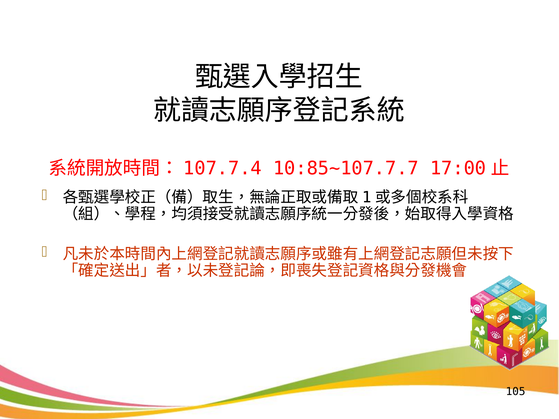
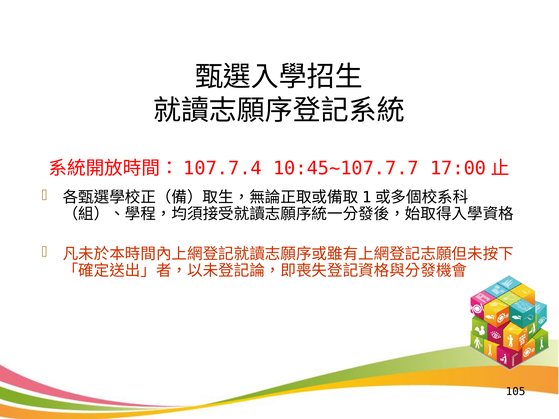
10:85~107.7.7: 10:85~107.7.7 -> 10:45~107.7.7
